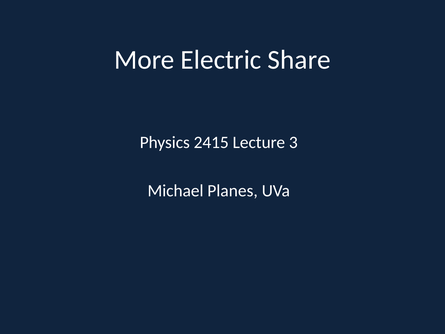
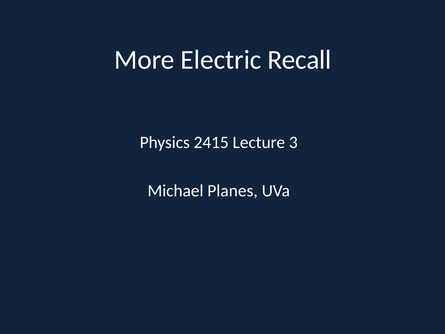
Share: Share -> Recall
